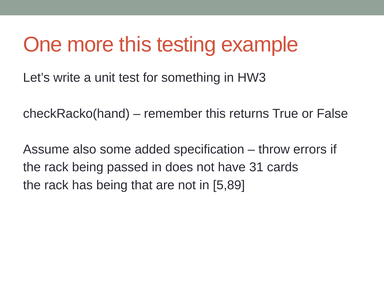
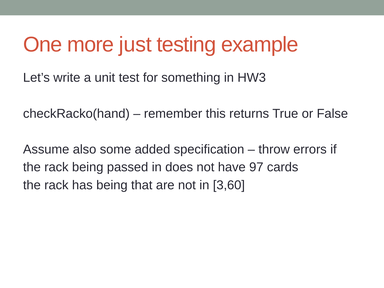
more this: this -> just
31: 31 -> 97
5,89: 5,89 -> 3,60
